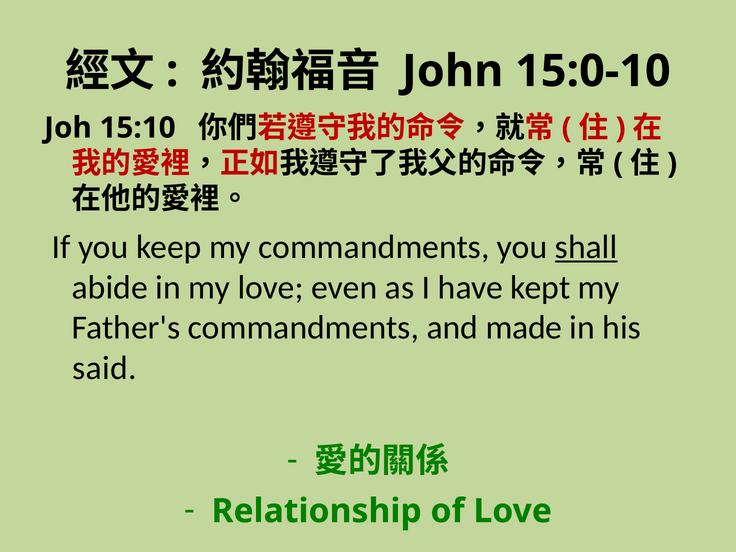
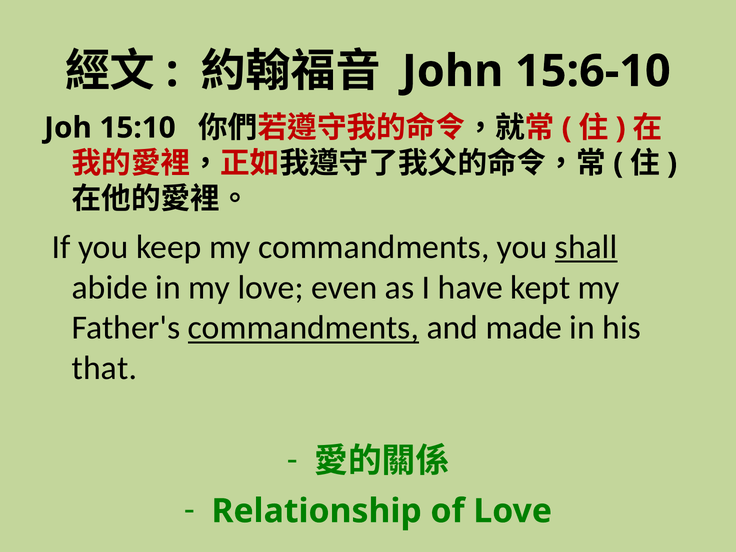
15:0-10: 15:0-10 -> 15:6-10
commandments at (303, 328) underline: none -> present
said: said -> that
